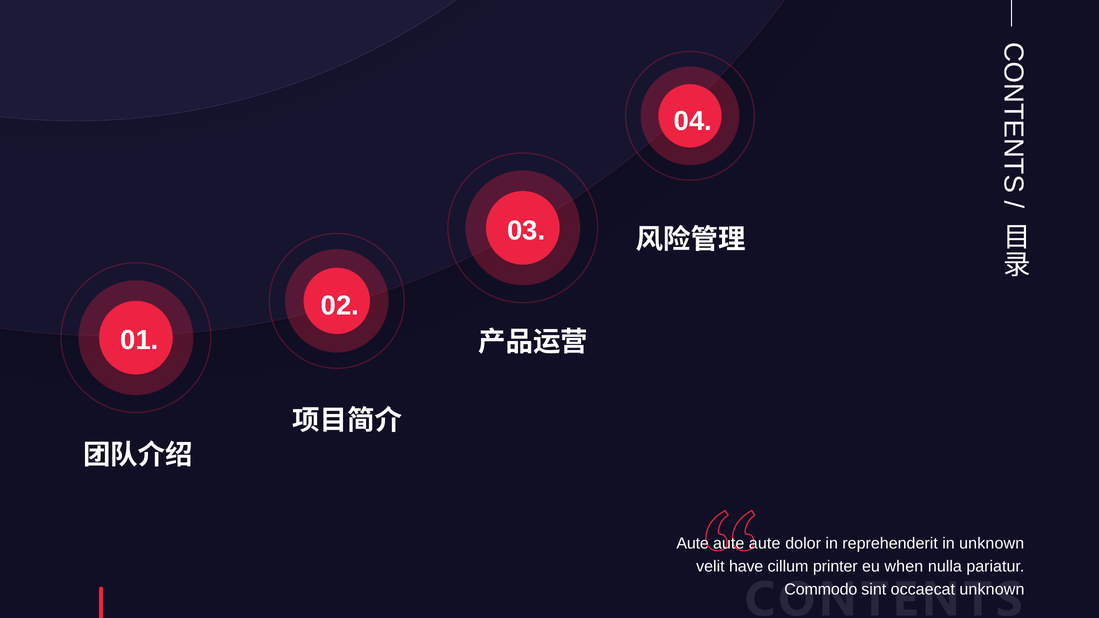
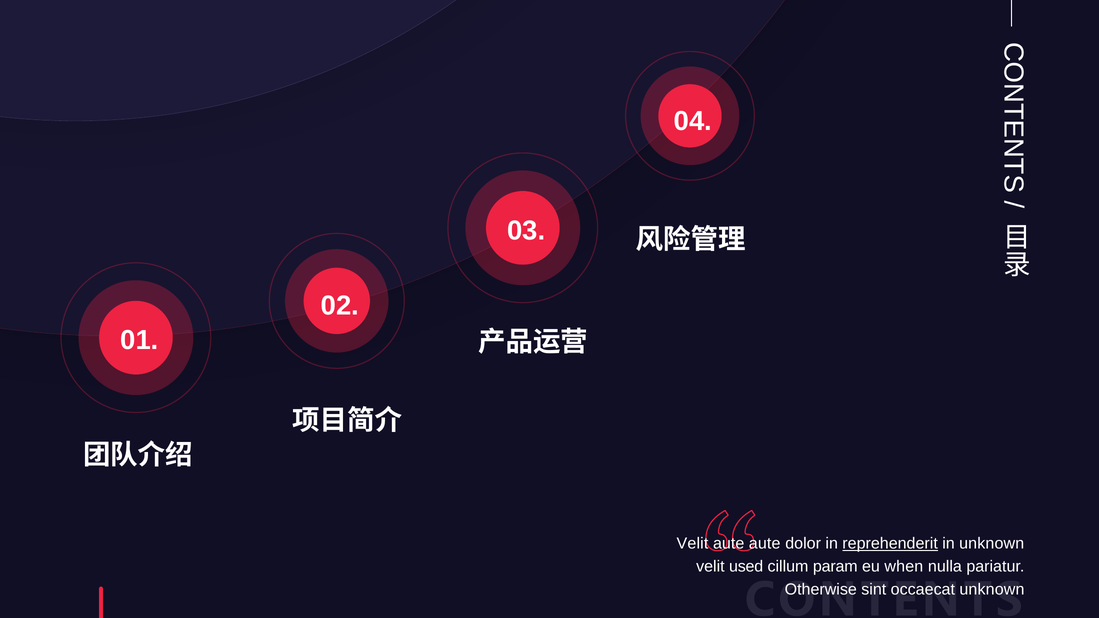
Aute at (693, 544): Aute -> Velit
reprehenderit underline: none -> present
have: have -> used
printer: printer -> param
Commodo: Commodo -> Otherwise
